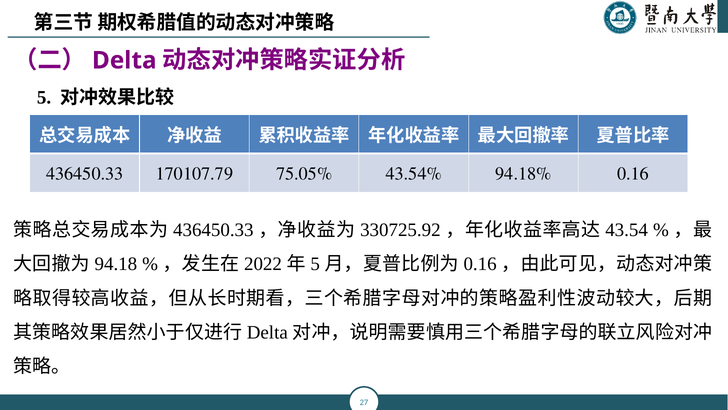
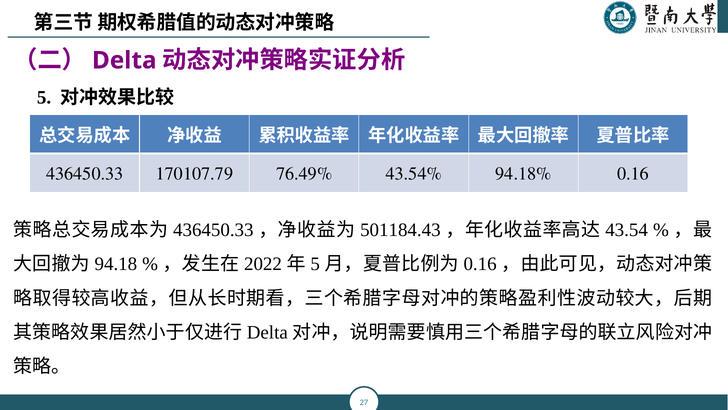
75.05%: 75.05% -> 76.49%
330725.92: 330725.92 -> 501184.43
